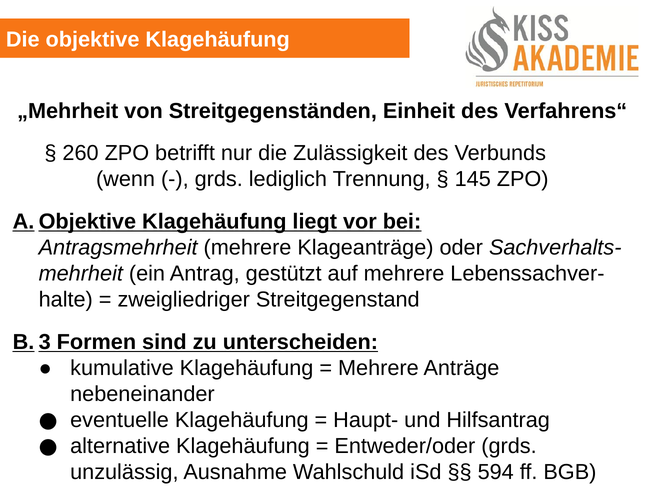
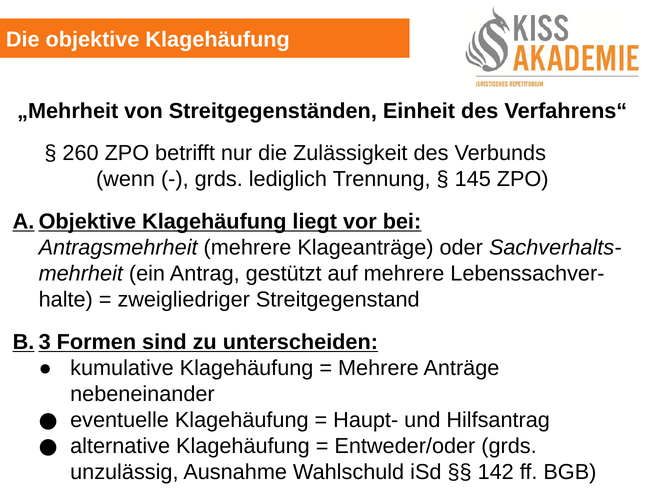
594: 594 -> 142
